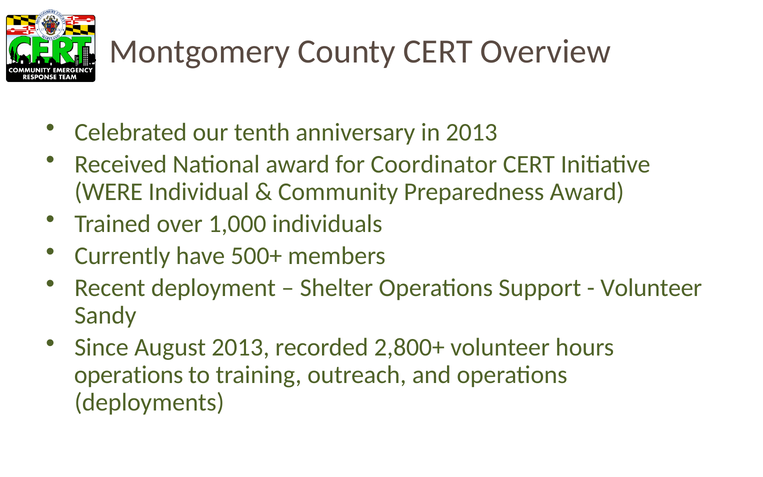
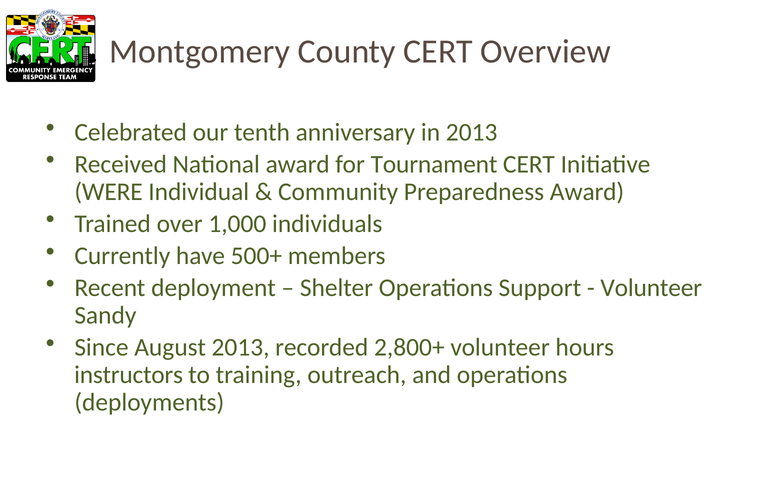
Coordinator: Coordinator -> Tournament
operations at (129, 375): operations -> instructors
